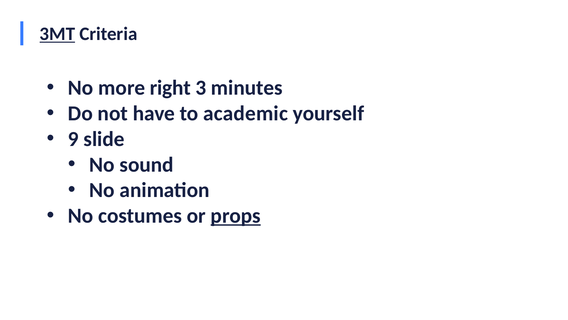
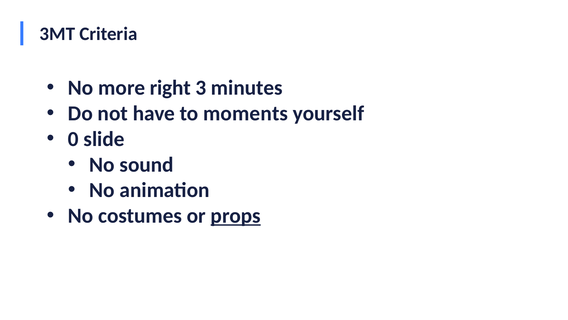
3MT underline: present -> none
academic: academic -> moments
9: 9 -> 0
